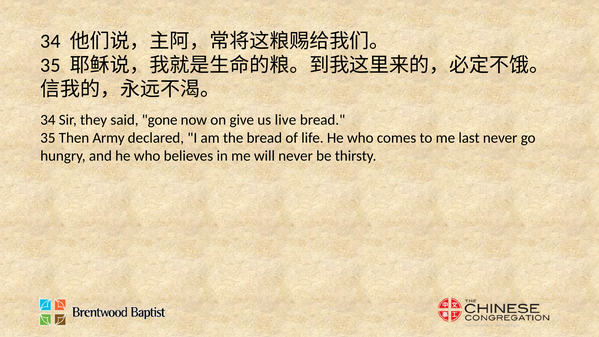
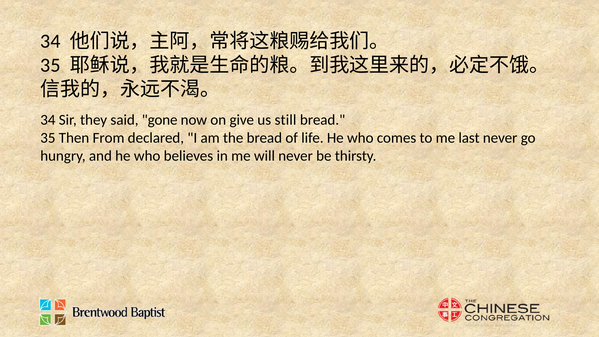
live: live -> still
Army: Army -> From
